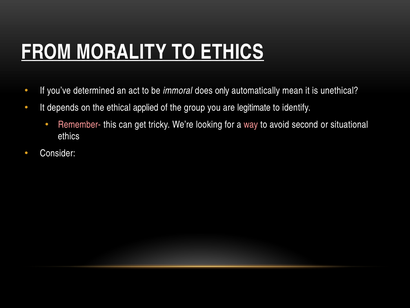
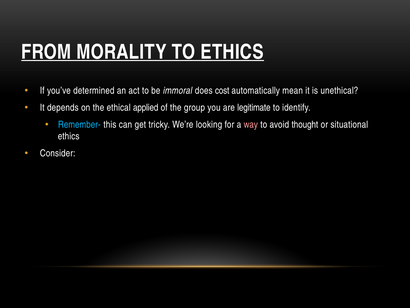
only: only -> cost
Remember- colour: pink -> light blue
second: second -> thought
